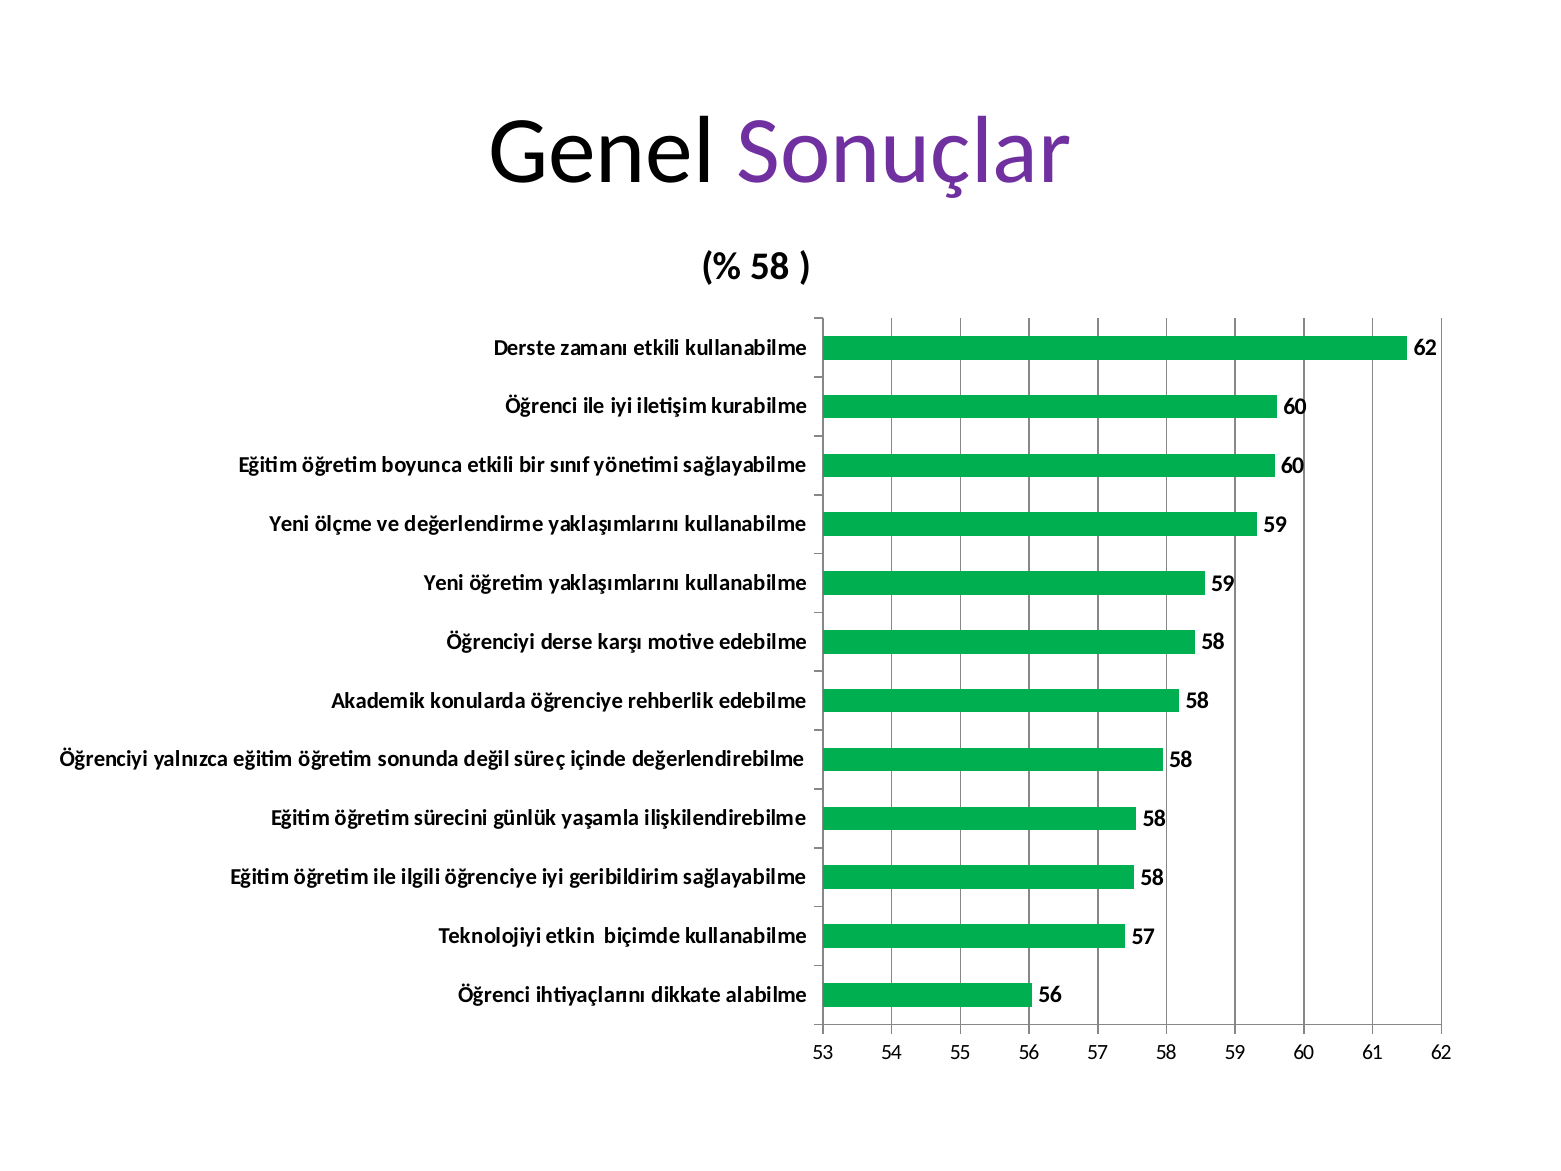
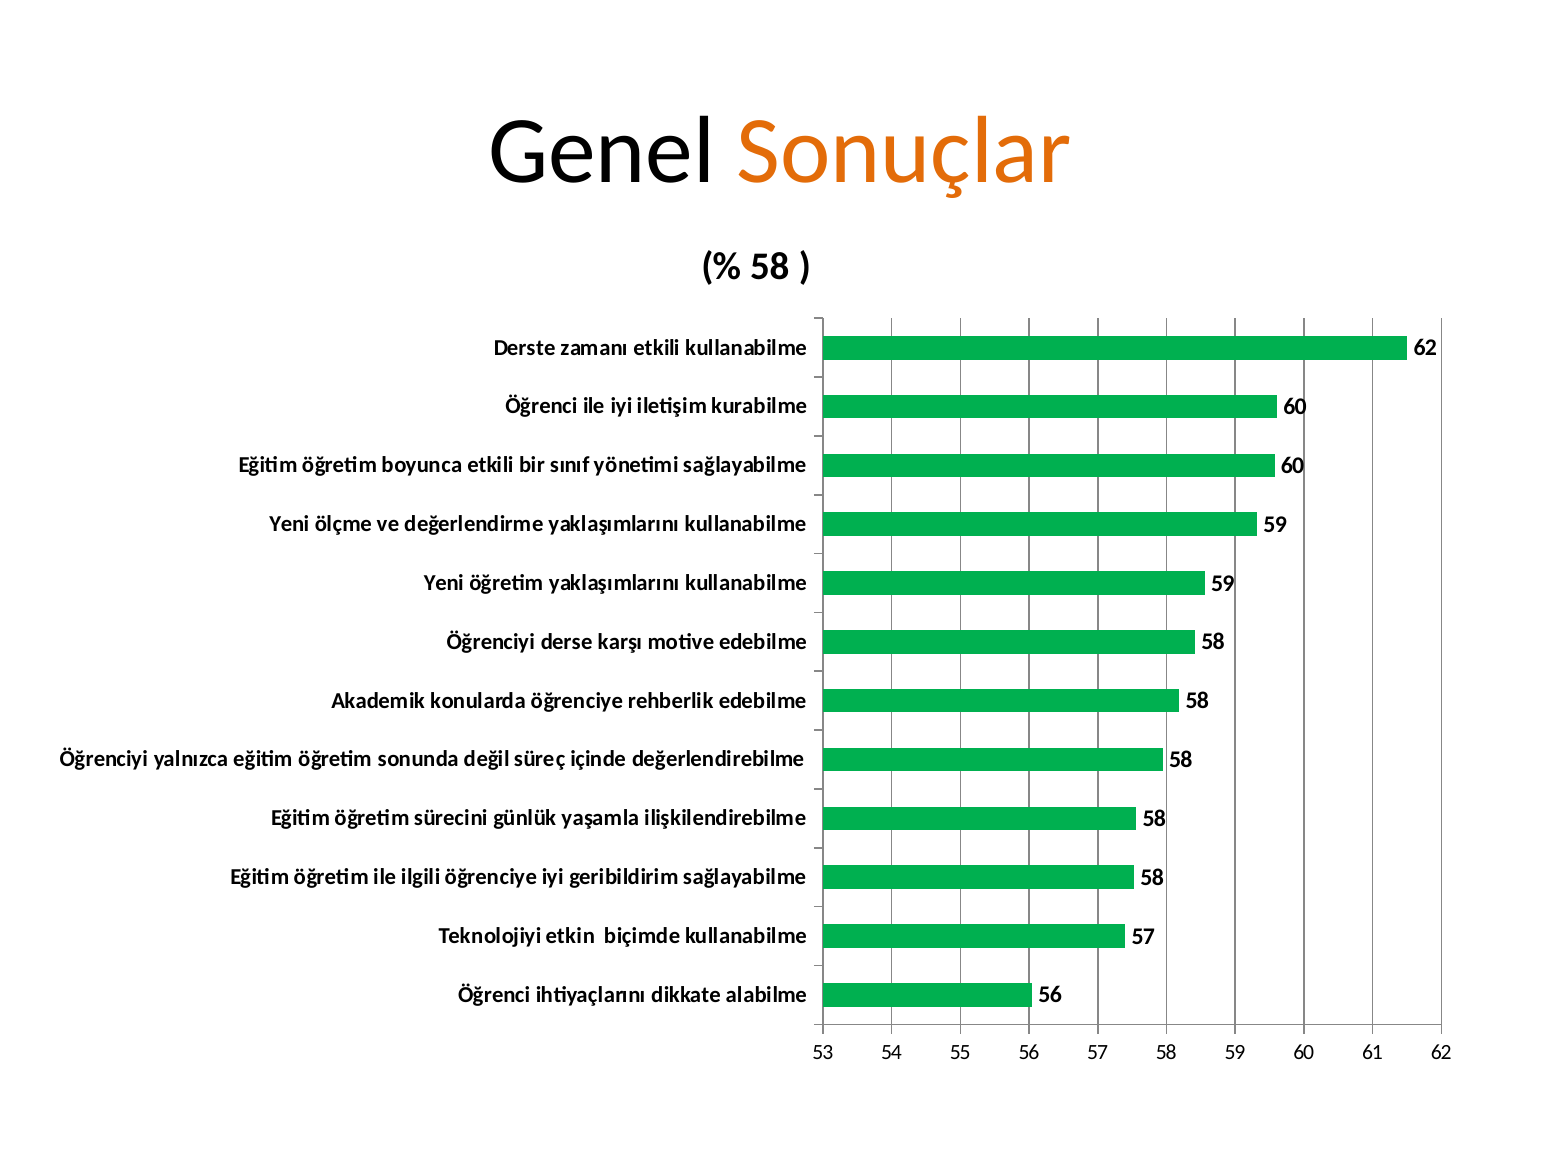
Sonuçlar colour: purple -> orange
